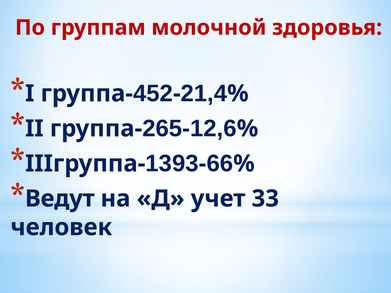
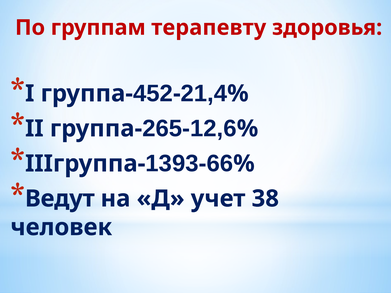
молочной: молочной -> терапевту
33: 33 -> 38
